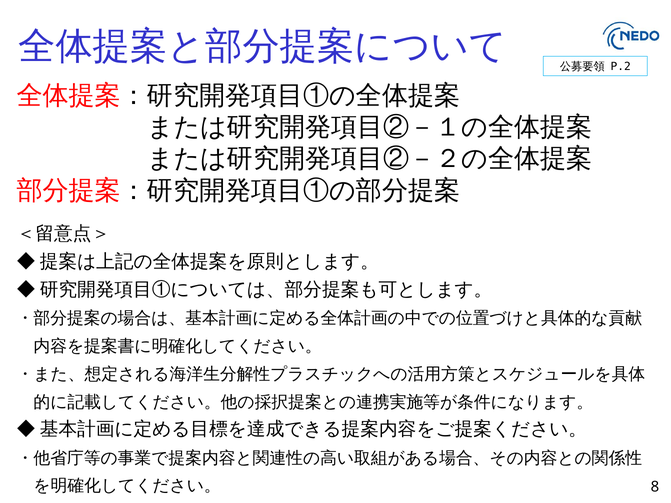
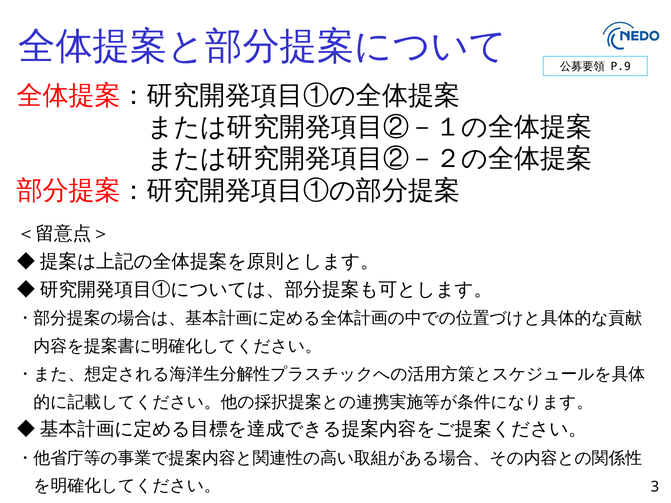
P.2: P.2 -> P.9
8: 8 -> 3
